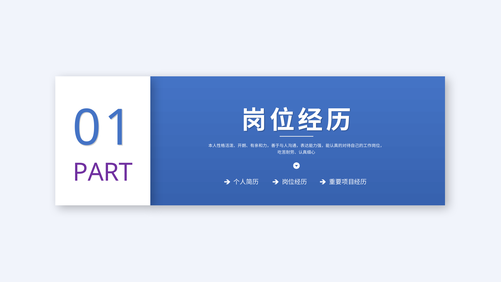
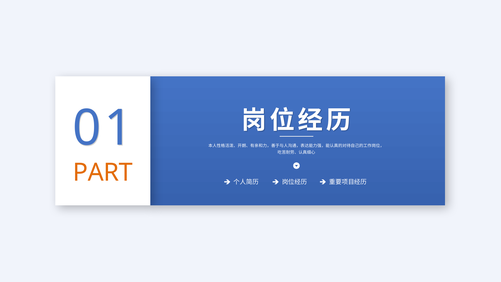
PART colour: purple -> orange
